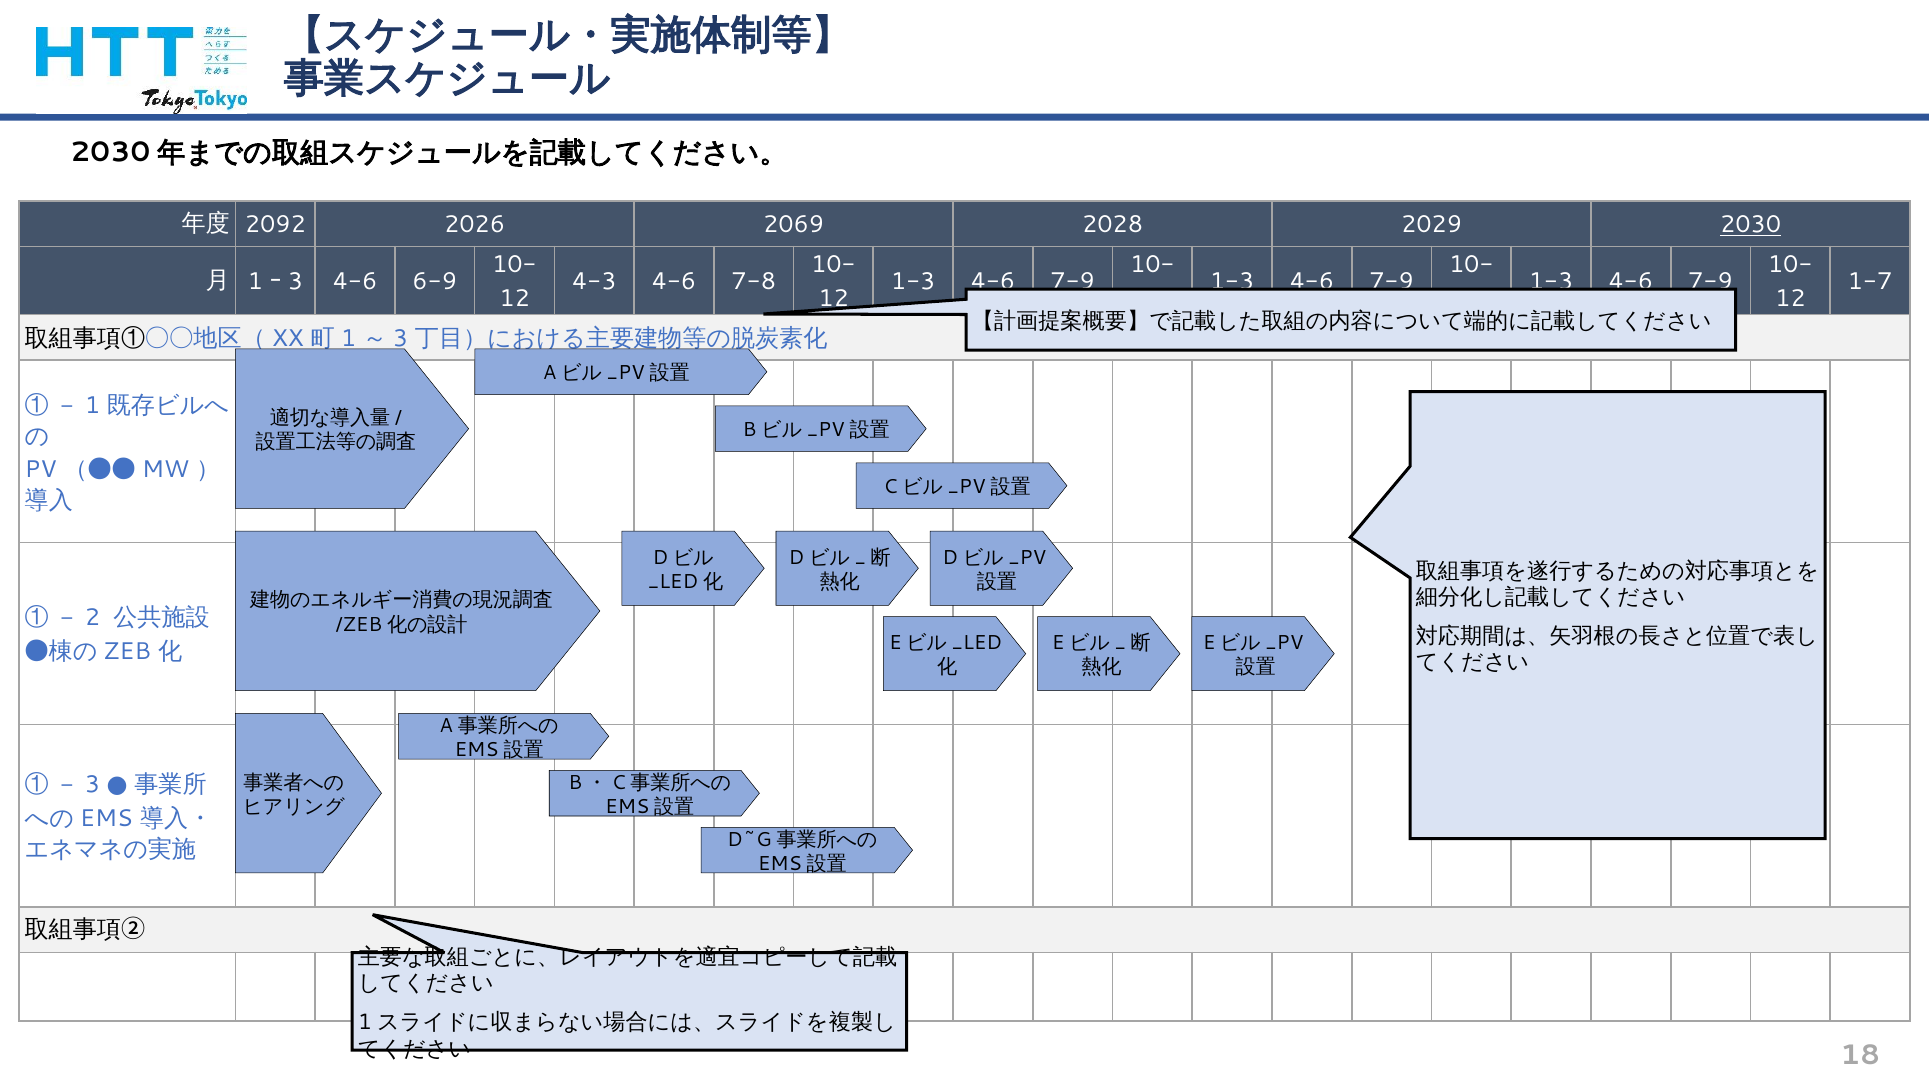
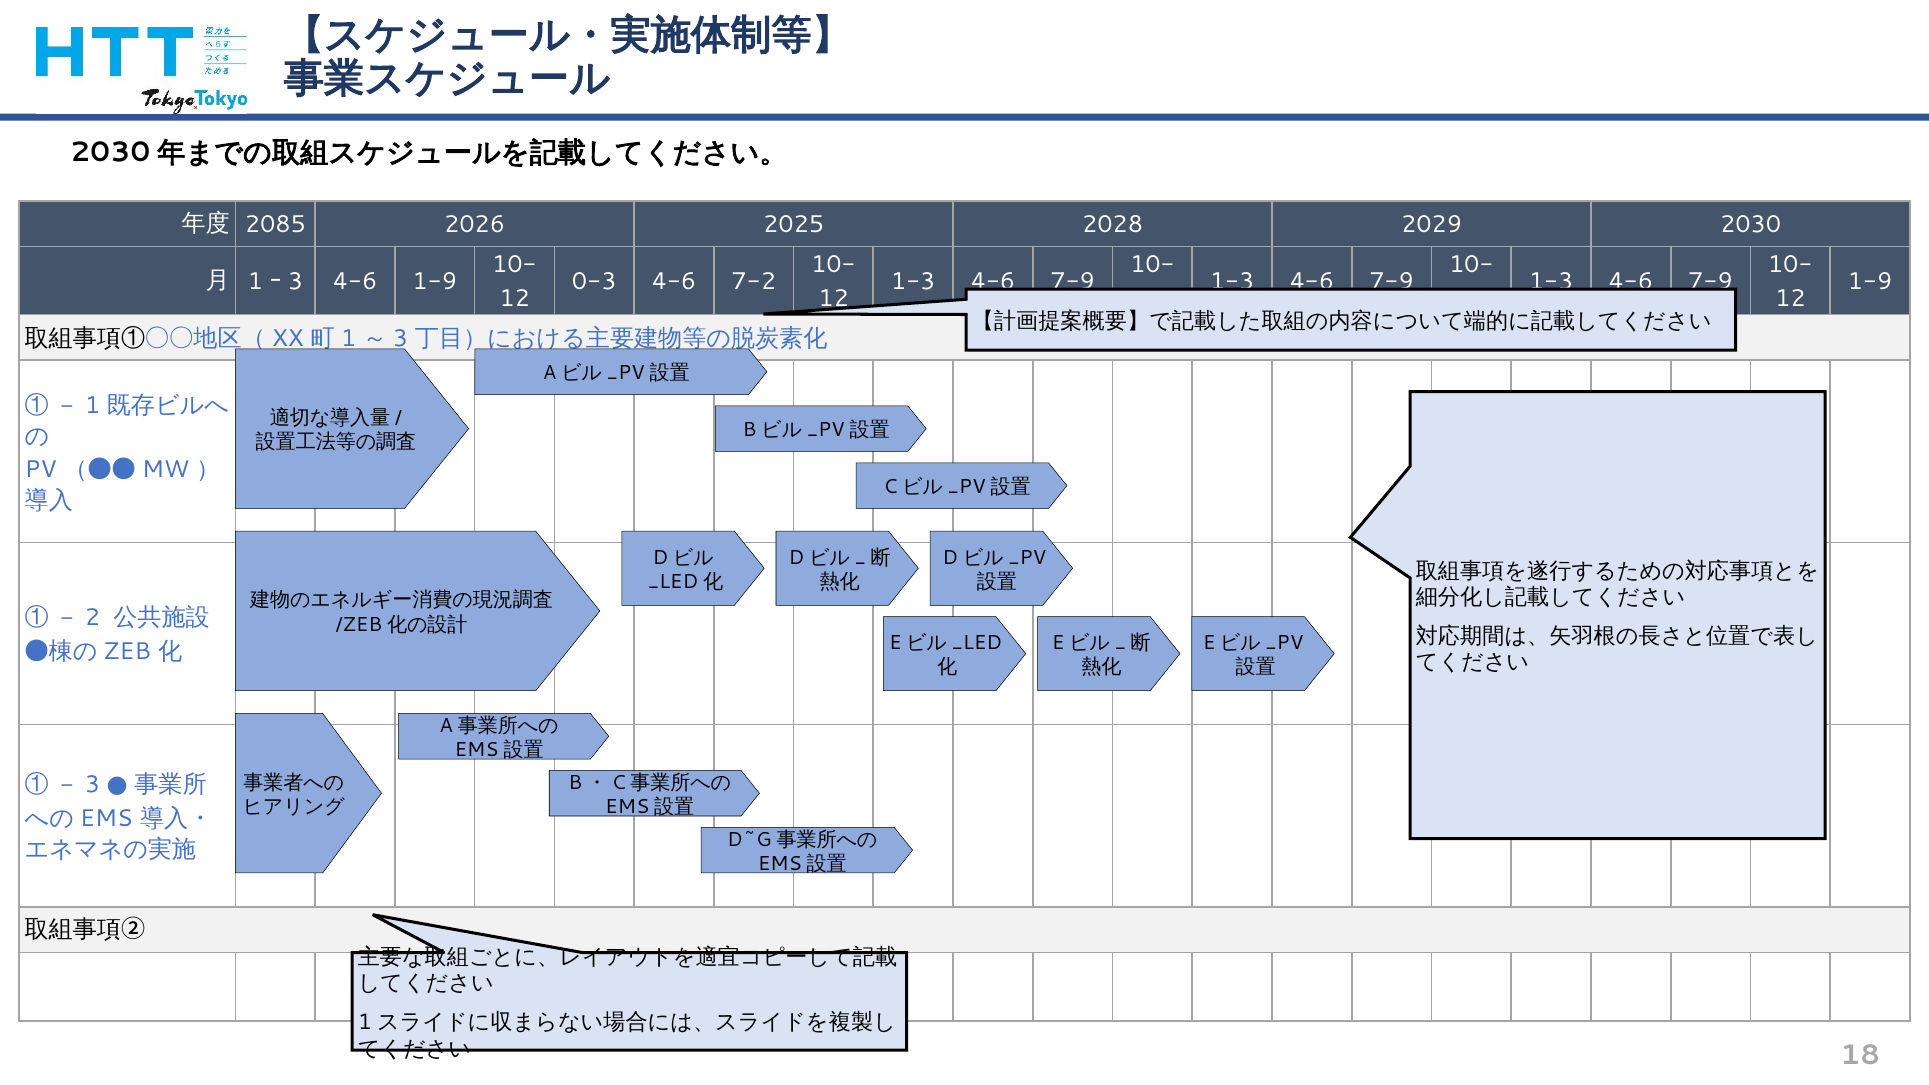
2092: 2092 -> 2085
2069: 2069 -> 2025
2030 underline: present -> none
4-6 6-9: 6-9 -> 1-9
4-3: 4-3 -> 0-3
7-8: 7-8 -> 7-2
1-7 at (1870, 282): 1-7 -> 1-9
